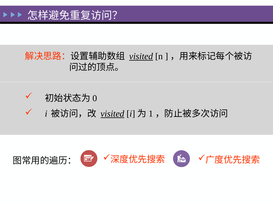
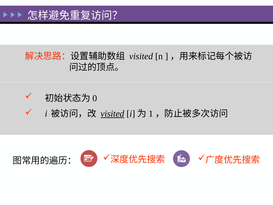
visited at (141, 56) underline: present -> none
